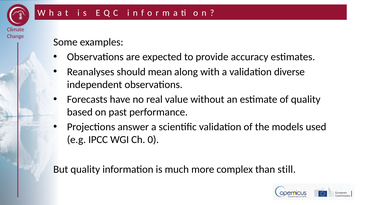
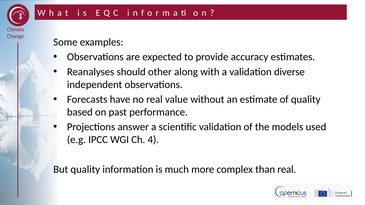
mean: mean -> other
0: 0 -> 4
than still: still -> real
